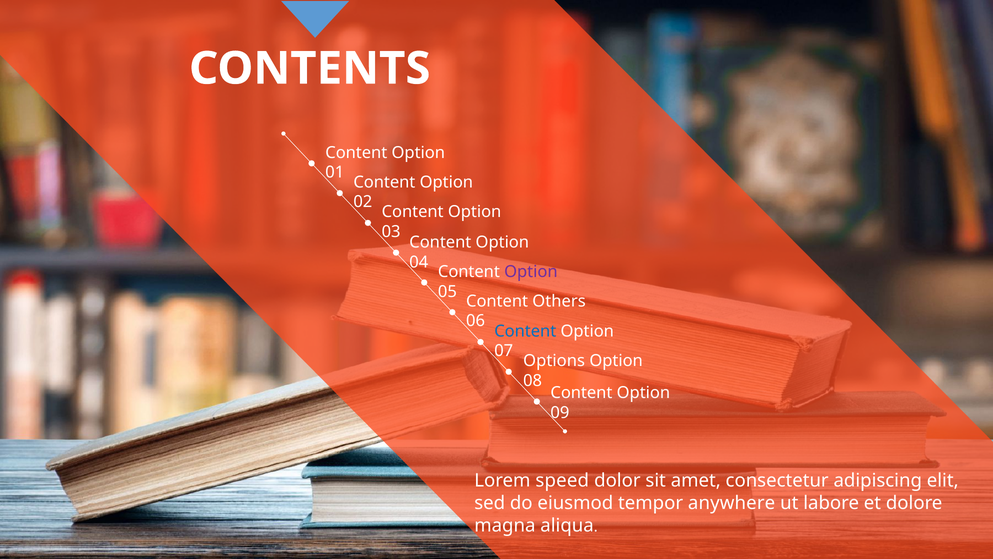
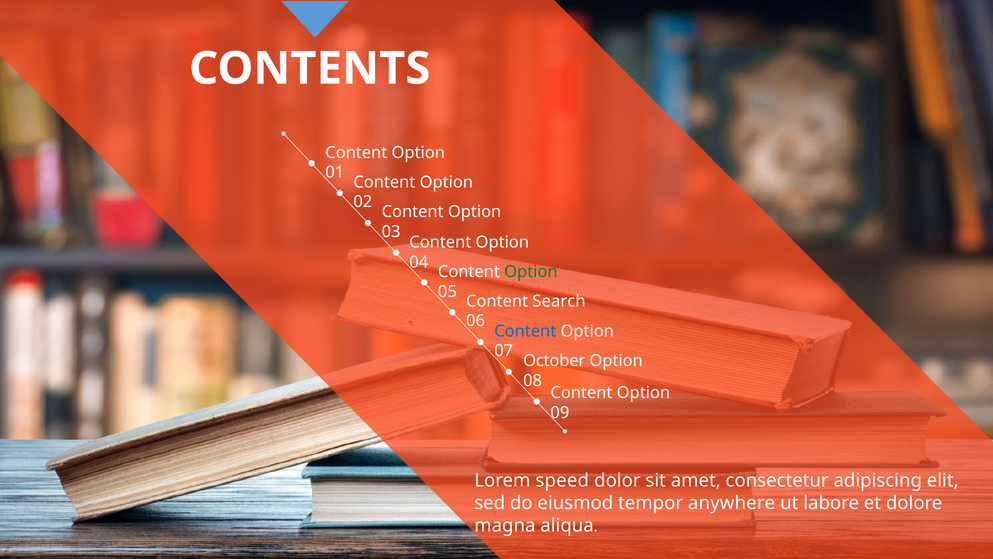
Option at (531, 271) colour: purple -> green
Others: Others -> Search
Options: Options -> October
